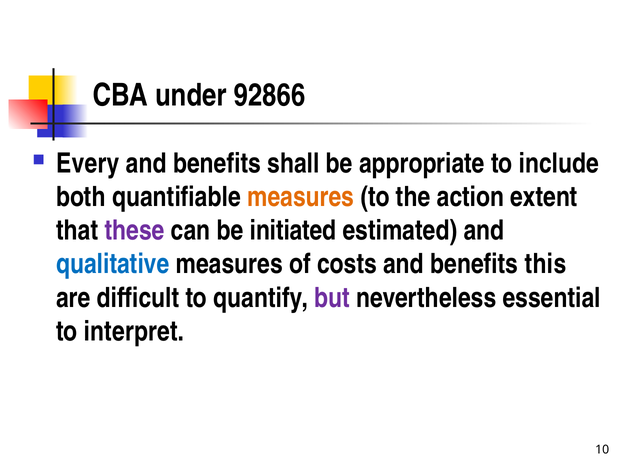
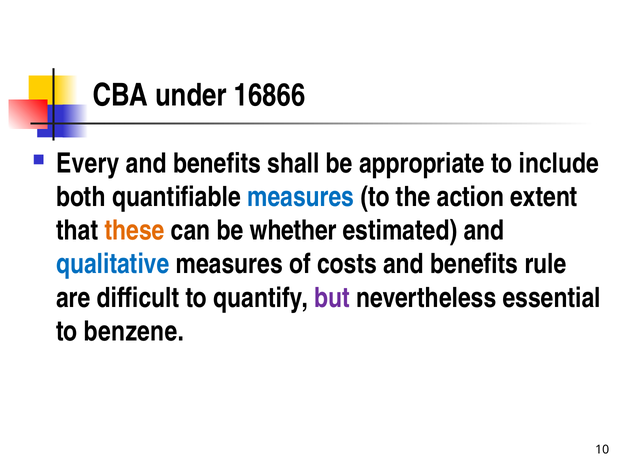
92866: 92866 -> 16866
measures at (301, 197) colour: orange -> blue
these colour: purple -> orange
initiated: initiated -> whether
this: this -> rule
interpret: interpret -> benzene
